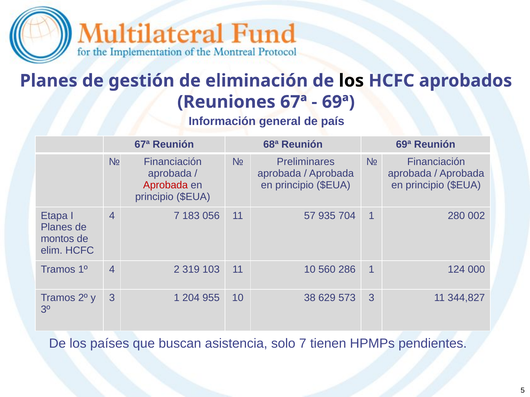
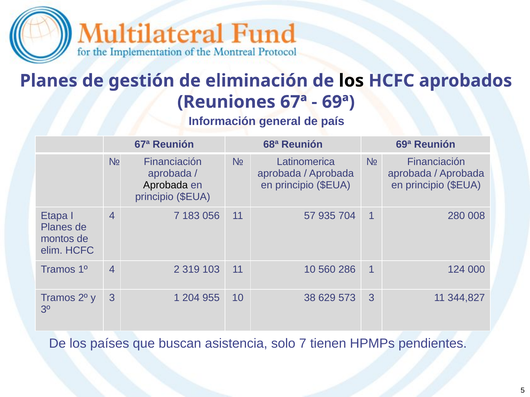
Preliminares: Preliminares -> Latinomerica
Aprobada at (166, 185) colour: red -> black
002: 002 -> 008
